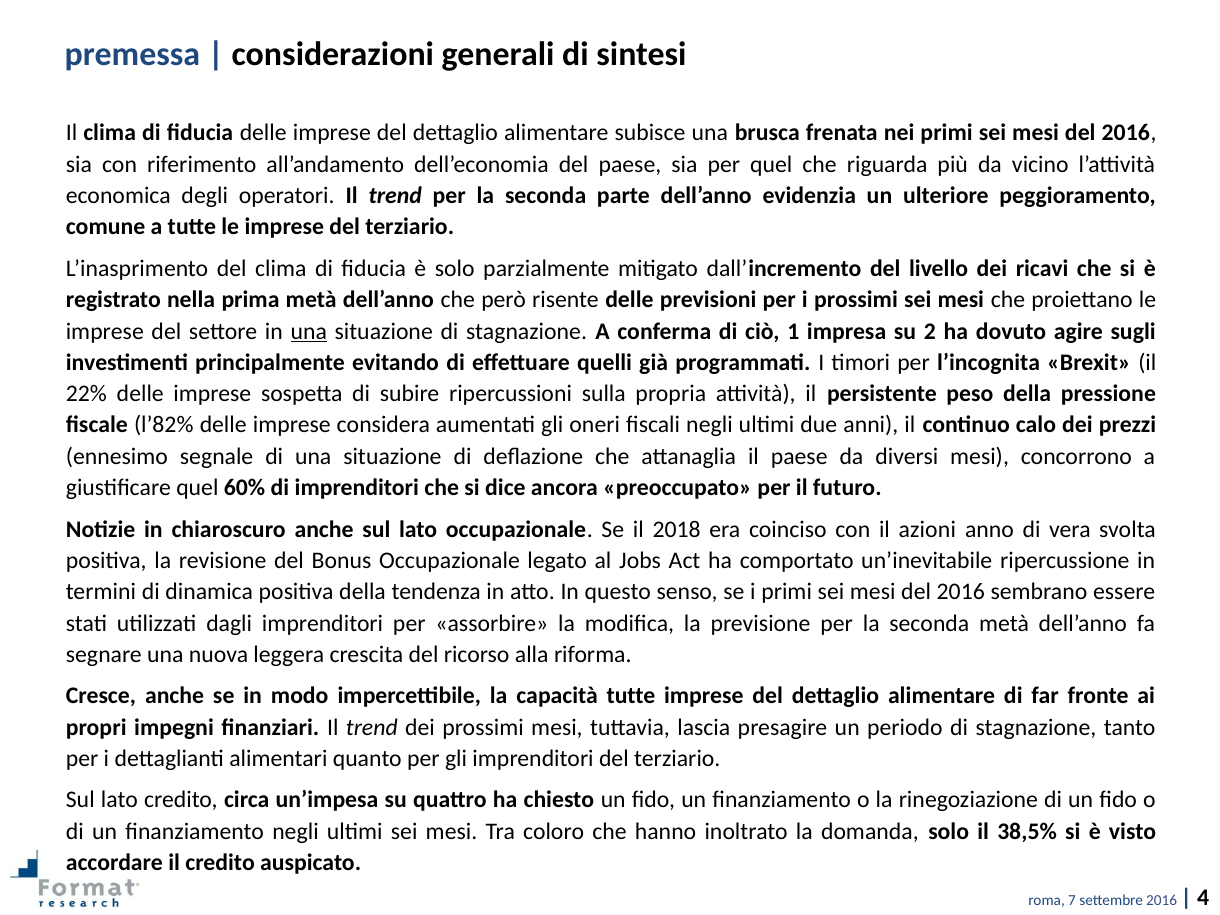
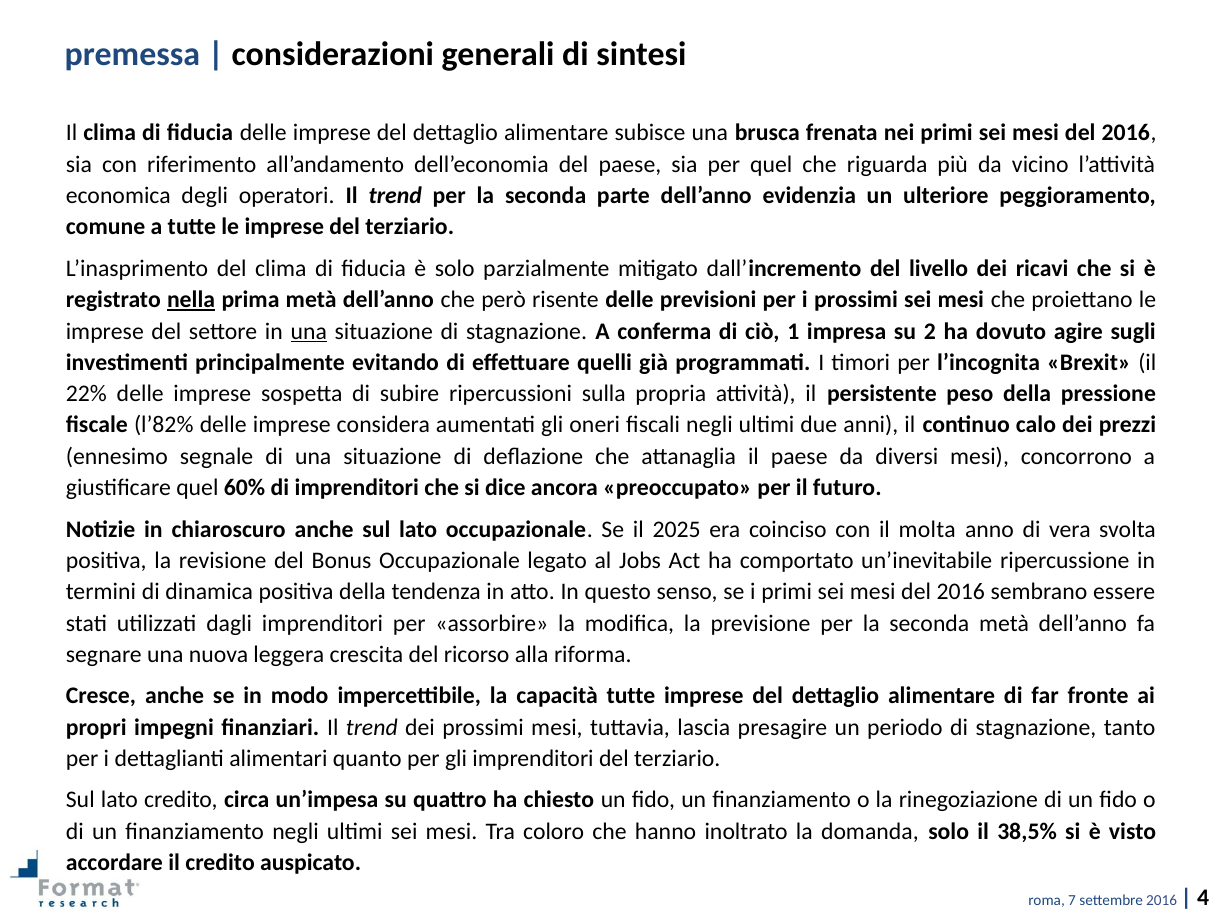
nella underline: none -> present
2018: 2018 -> 2025
azioni: azioni -> molta
